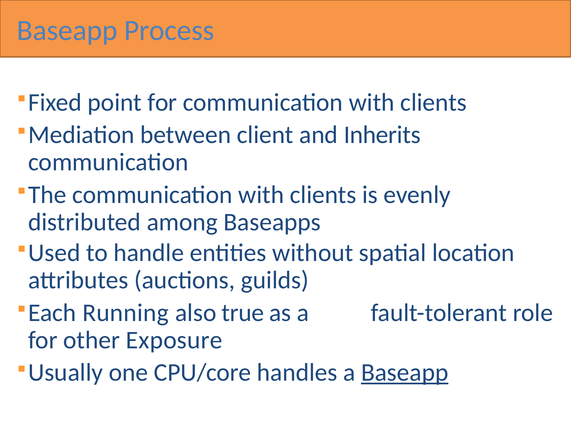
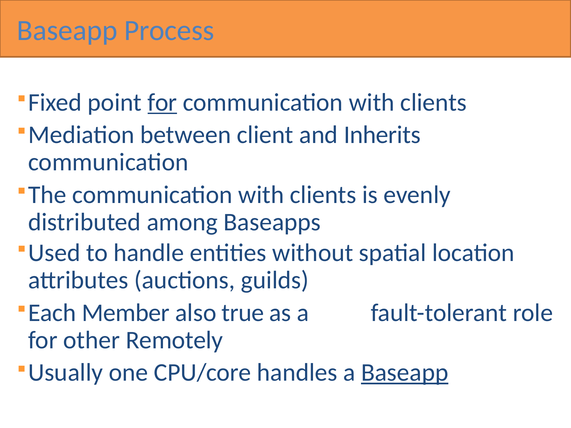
for at (162, 102) underline: none -> present
Running: Running -> Member
Exposure: Exposure -> Remotely
